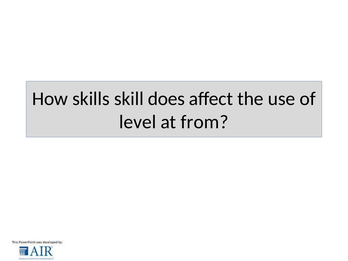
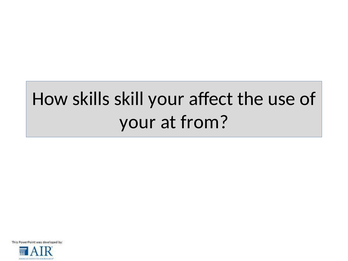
skill does: does -> your
level at (138, 122): level -> your
